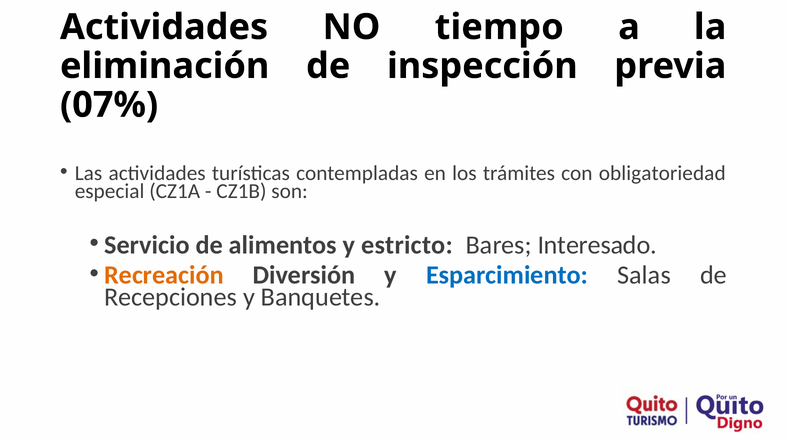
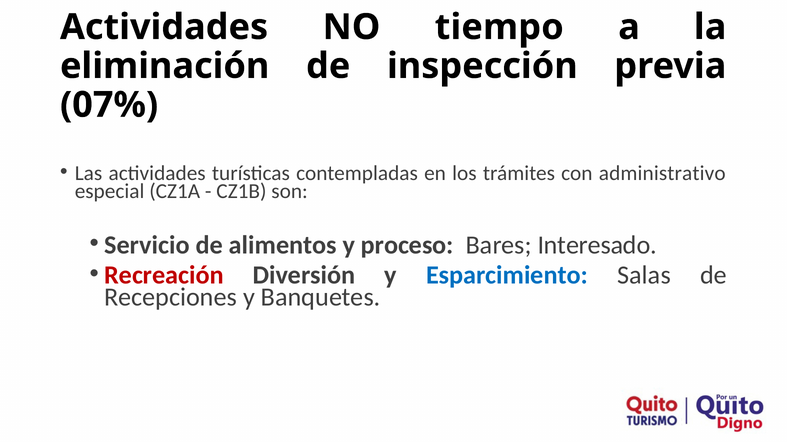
obligatoriedad: obligatoriedad -> administrativo
estricto: estricto -> proceso
Recreación colour: orange -> red
